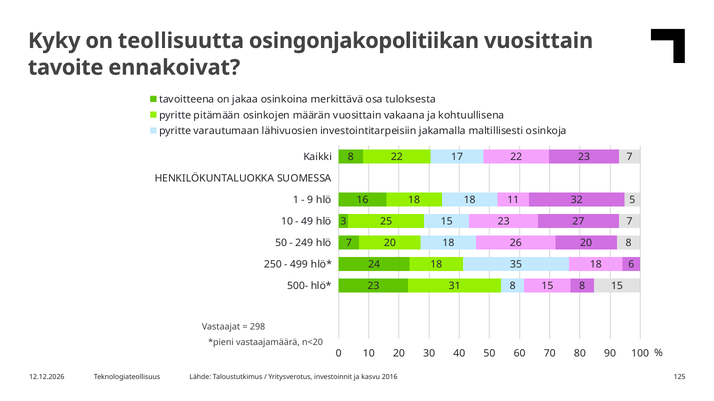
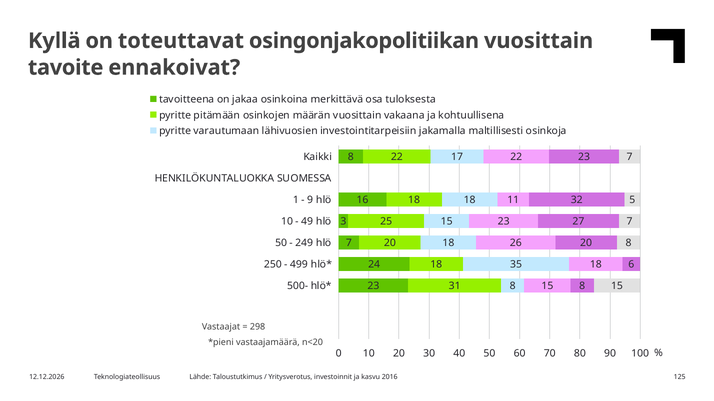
Kyky: Kyky -> Kyllä
teollisuutta: teollisuutta -> toteuttavat
